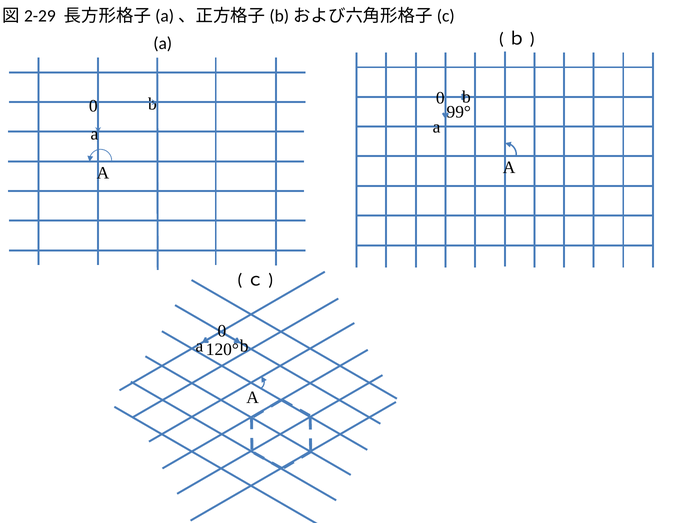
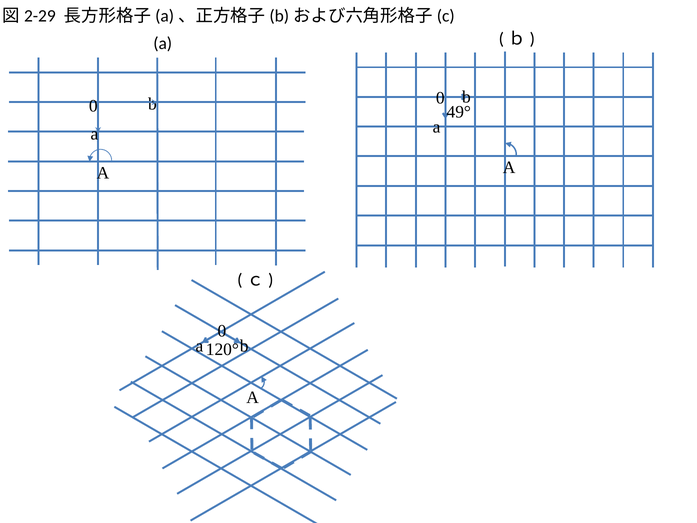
99°: 99° -> 49°
